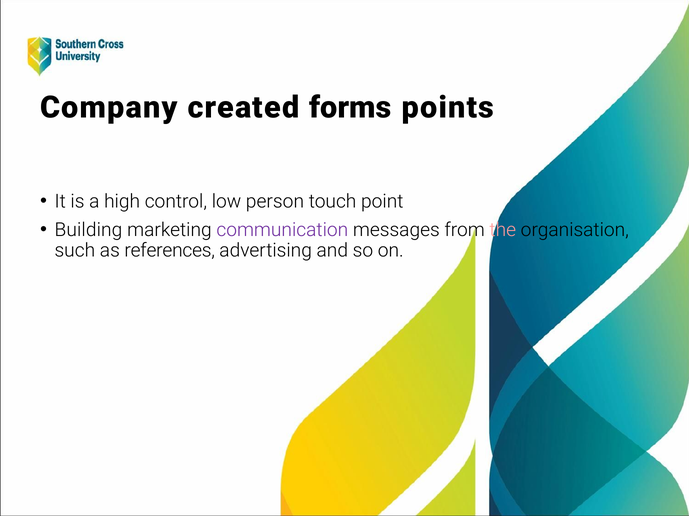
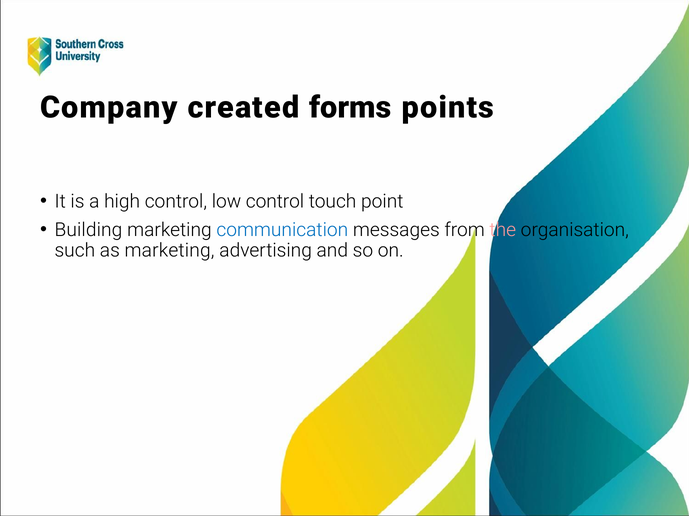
low person: person -> control
communication colour: purple -> blue
as references: references -> marketing
